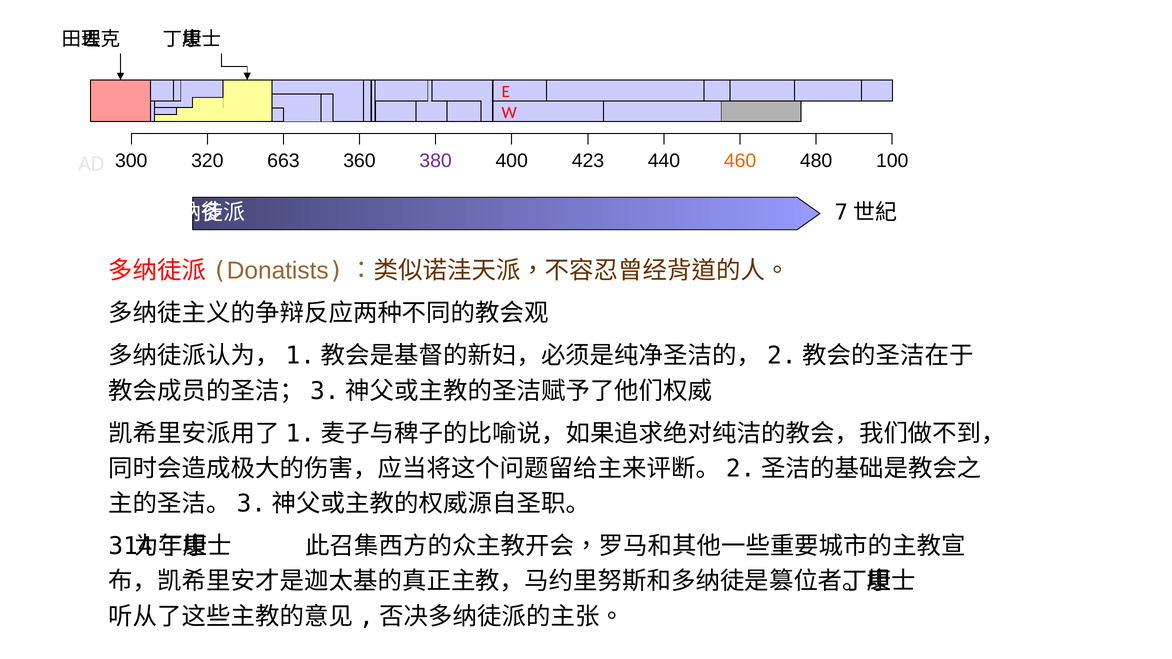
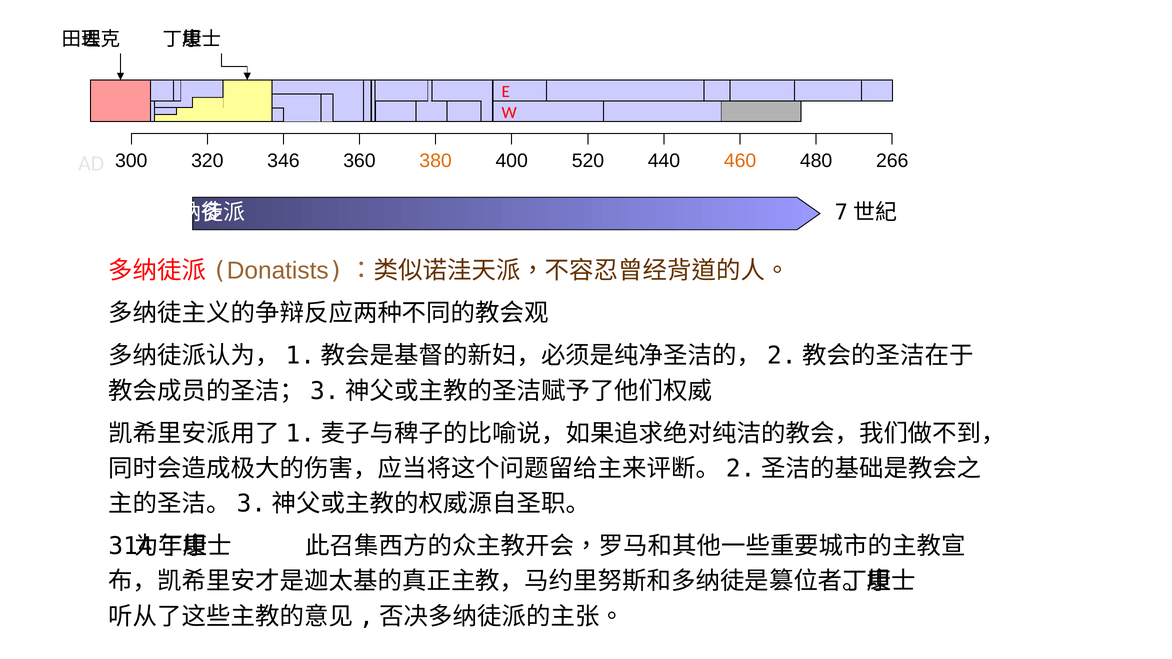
663: 663 -> 346
380 colour: purple -> orange
423: 423 -> 520
100: 100 -> 266
